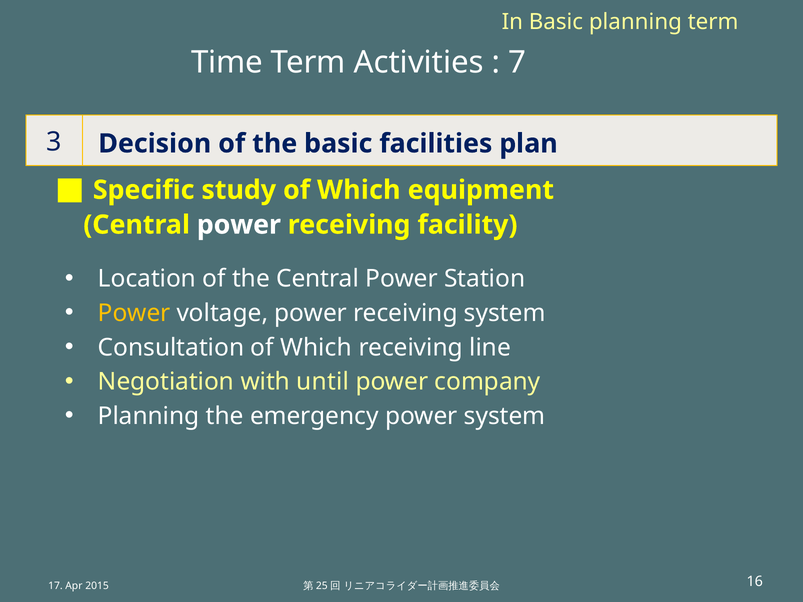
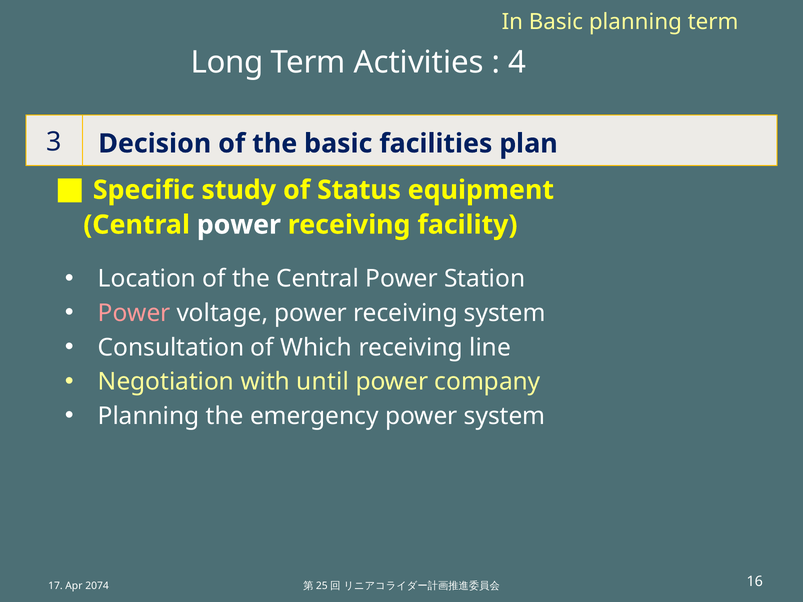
Time: Time -> Long
7: 7 -> 4
study of Which: Which -> Status
Power at (134, 313) colour: yellow -> pink
2015: 2015 -> 2074
